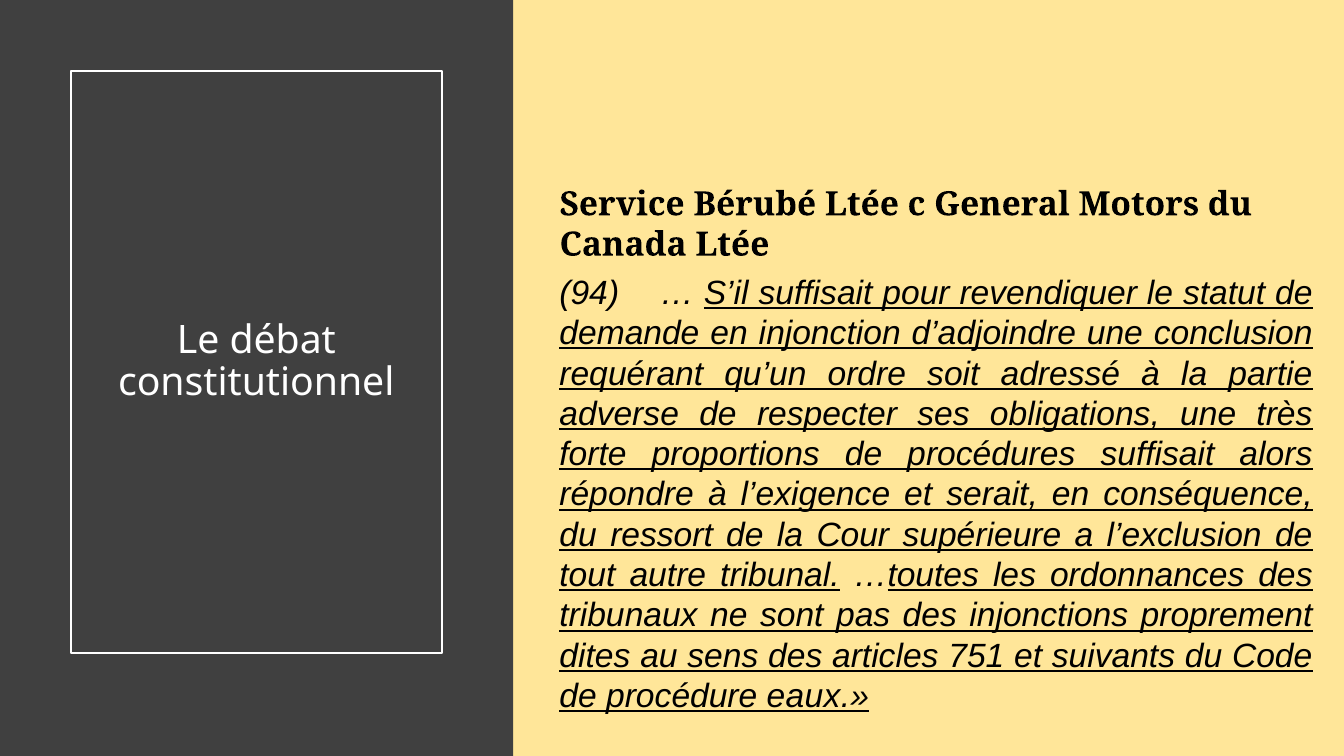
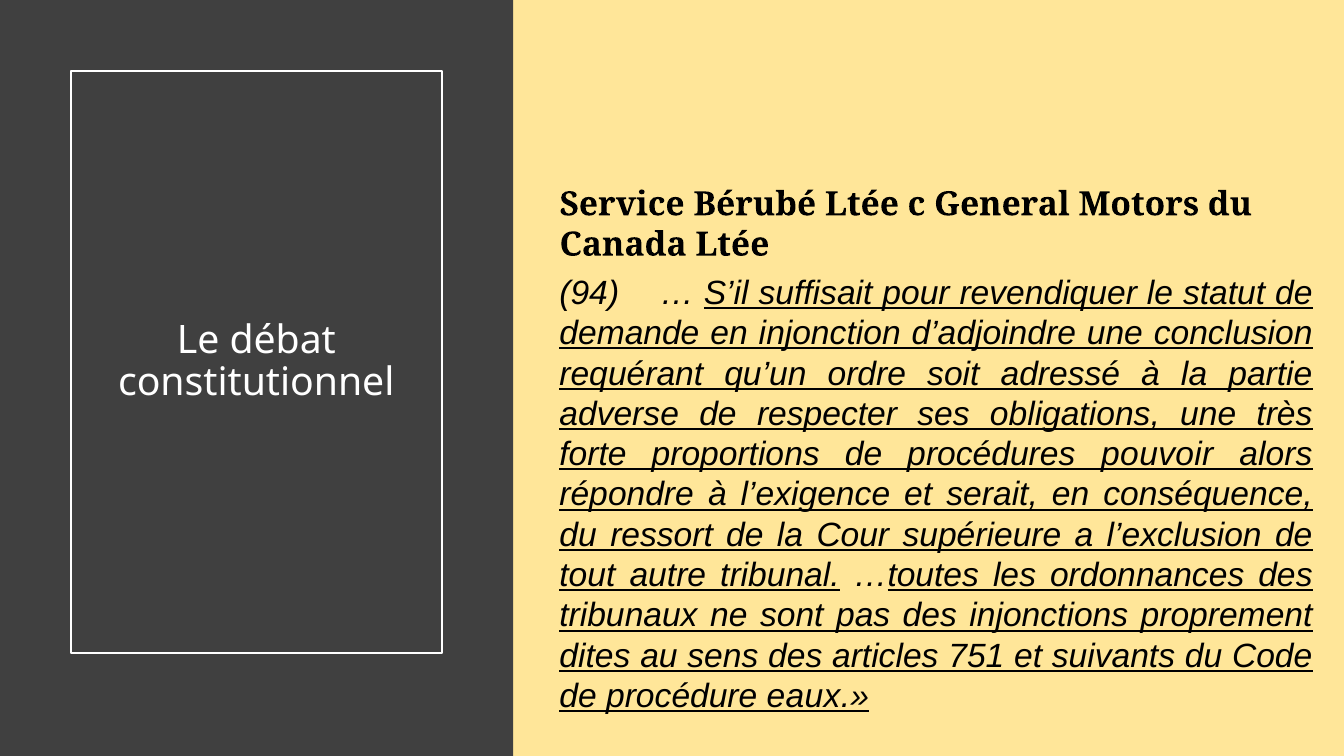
procédures suffisait: suffisait -> pouvoir
